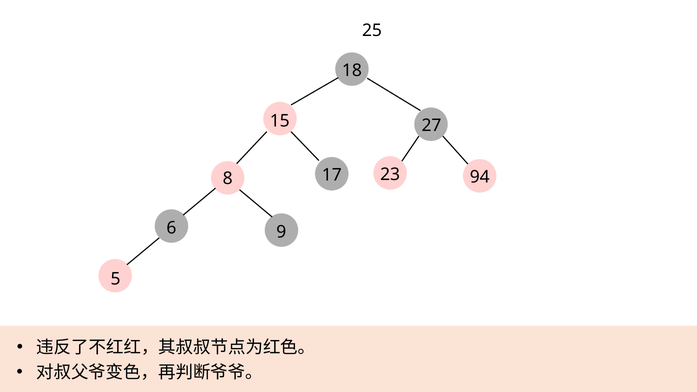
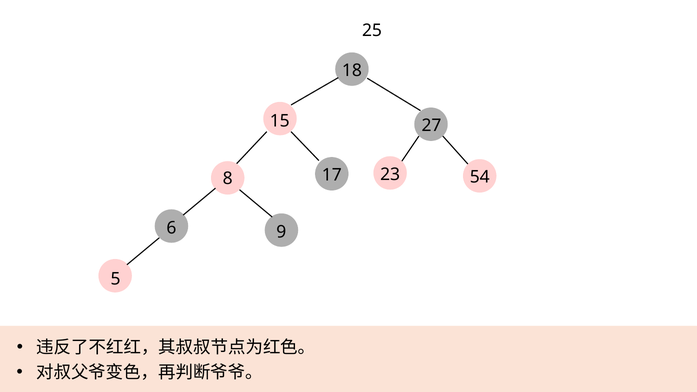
94: 94 -> 54
